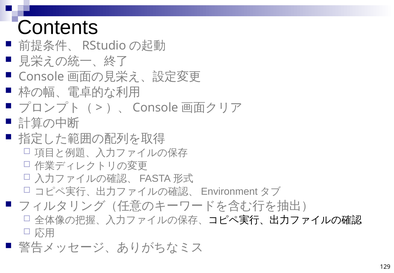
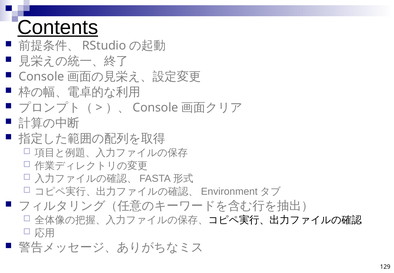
Contents underline: none -> present
